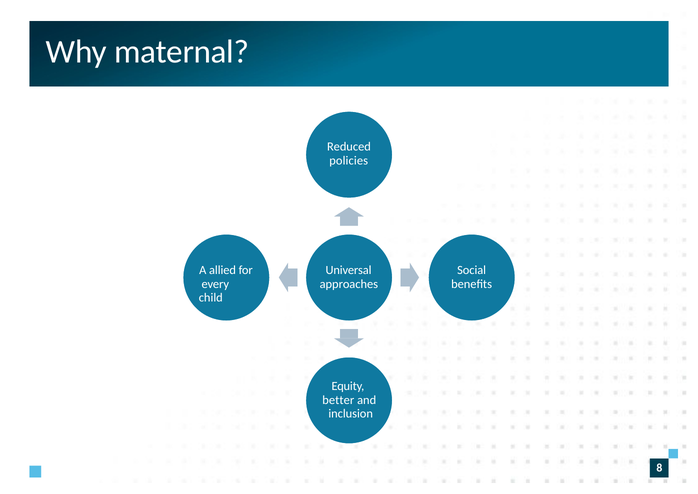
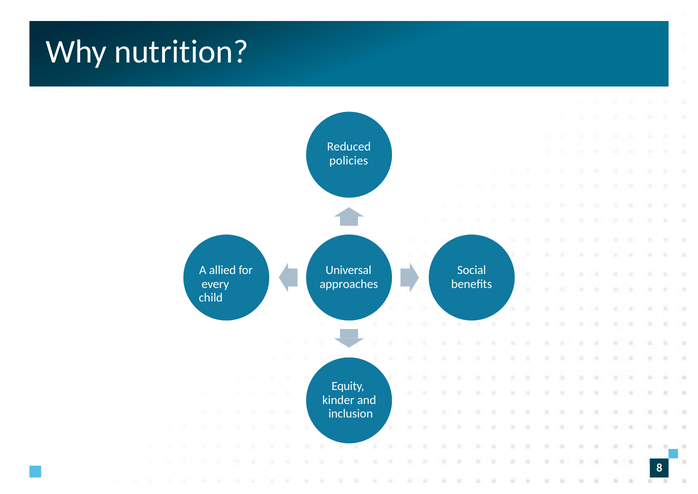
maternal: maternal -> nutrition
better: better -> kinder
